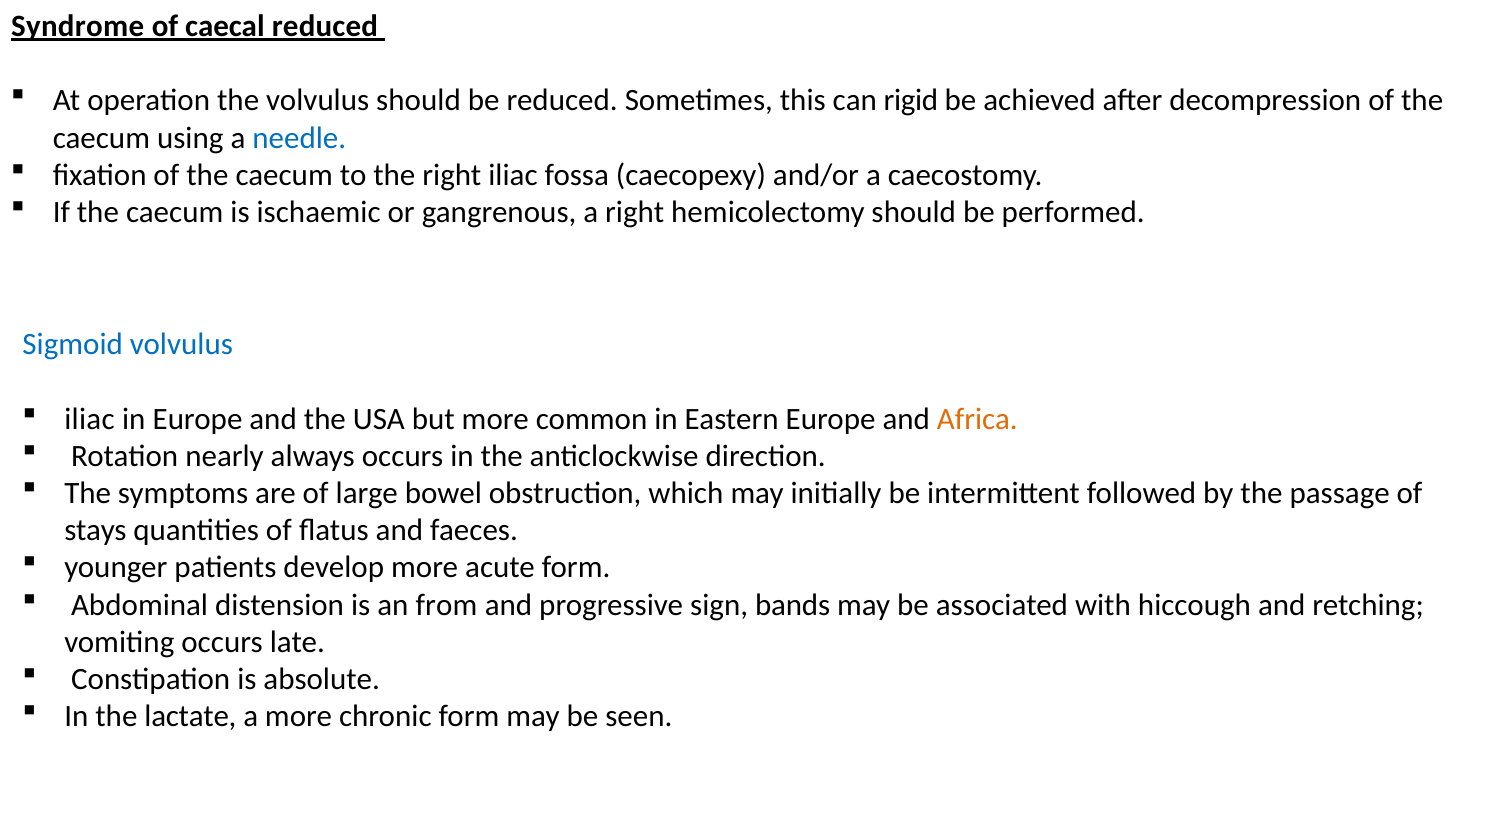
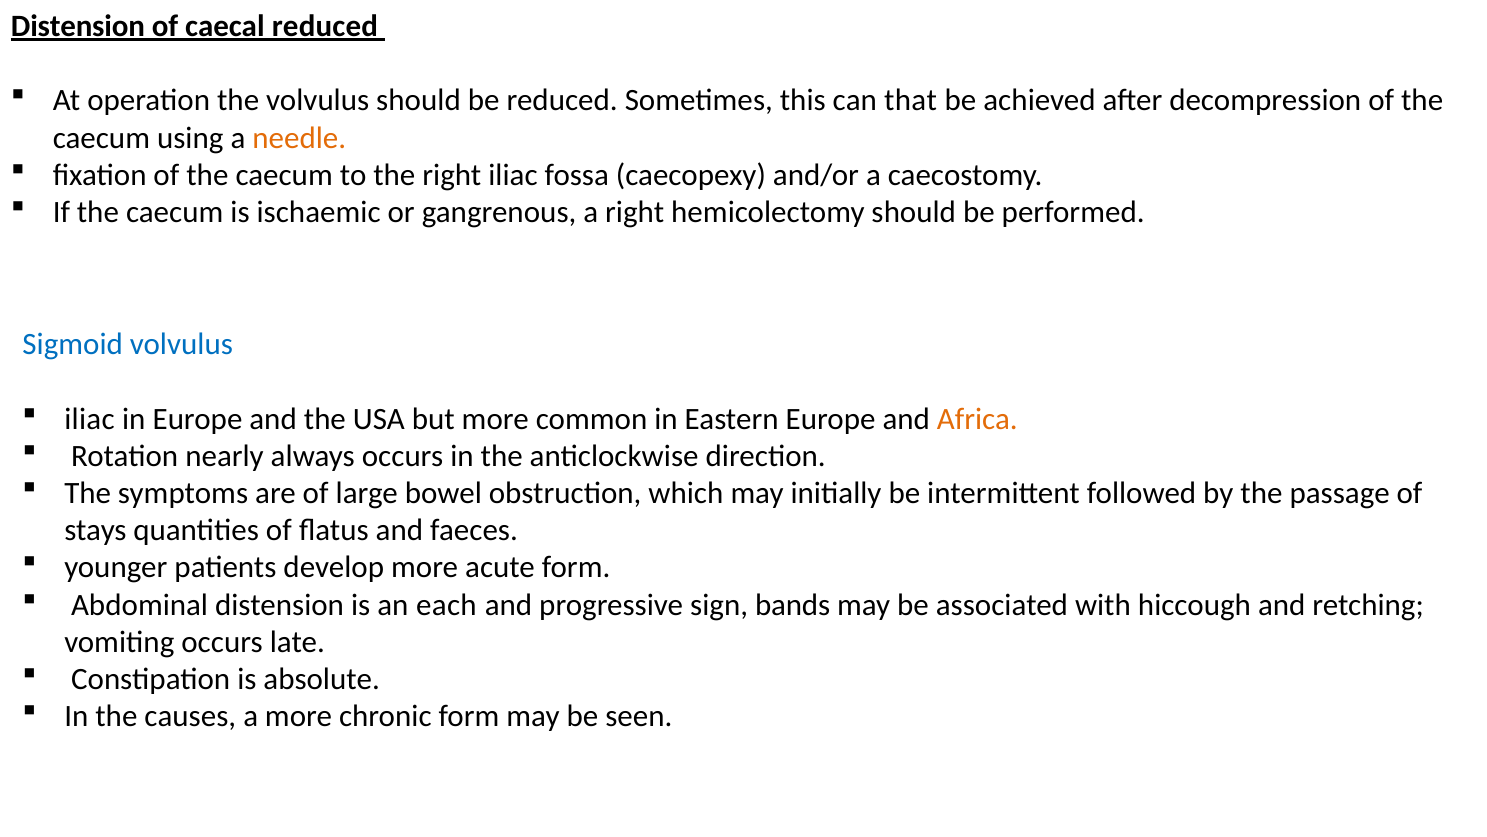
Syndrome at (78, 26): Syndrome -> Distension
rigid: rigid -> that
needle colour: blue -> orange
from: from -> each
lactate: lactate -> causes
